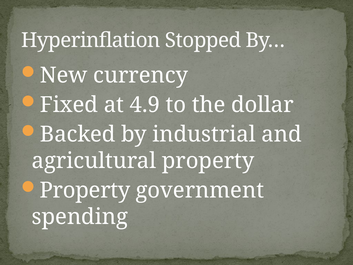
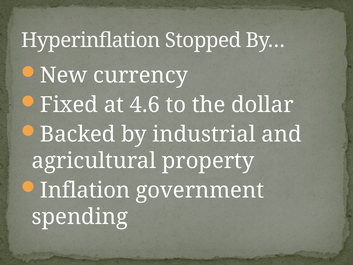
4.9: 4.9 -> 4.6
Property at (85, 190): Property -> Inflation
